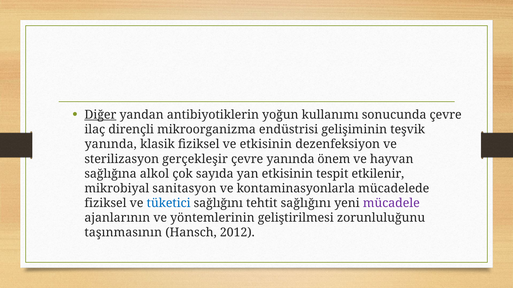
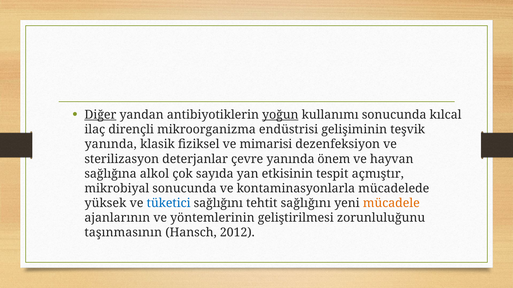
yoğun underline: none -> present
sonucunda çevre: çevre -> kılcal
ve etkisinin: etkisinin -> mimarisi
gerçekleşir: gerçekleşir -> deterjanlar
etkilenir: etkilenir -> açmıştır
mikrobiyal sanitasyon: sanitasyon -> sonucunda
fiziksel at (105, 204): fiziksel -> yüksek
mücadele colour: purple -> orange
